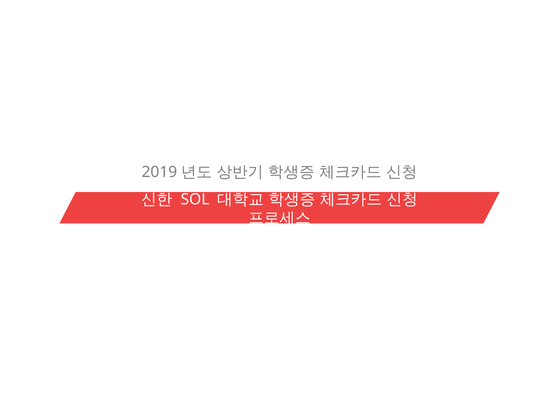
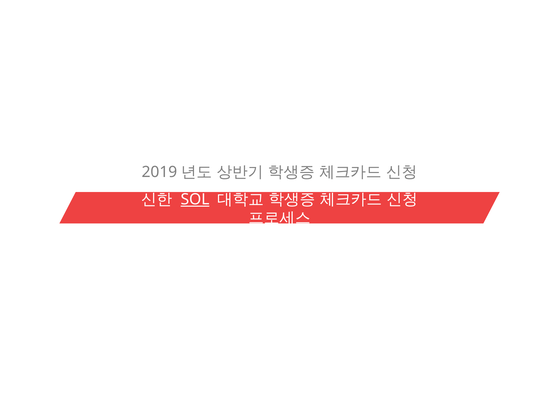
SOL underline: none -> present
